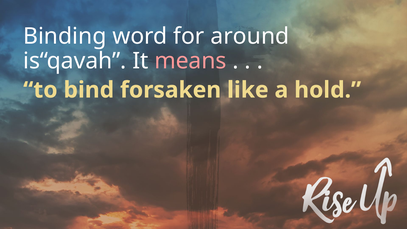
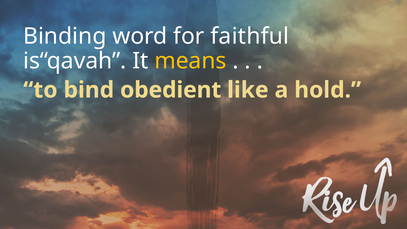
around: around -> faithful
means colour: pink -> yellow
forsaken: forsaken -> obedient
